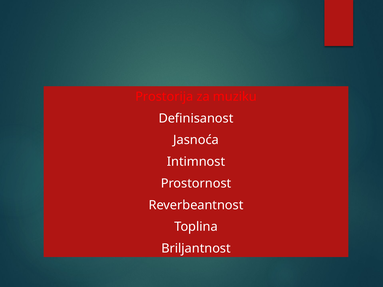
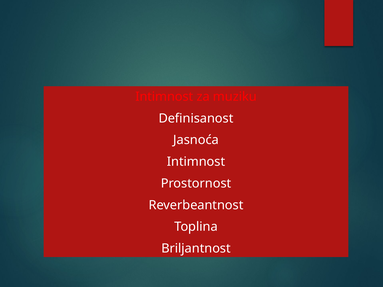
Prostorija at (164, 97): Prostorija -> Intimnost
